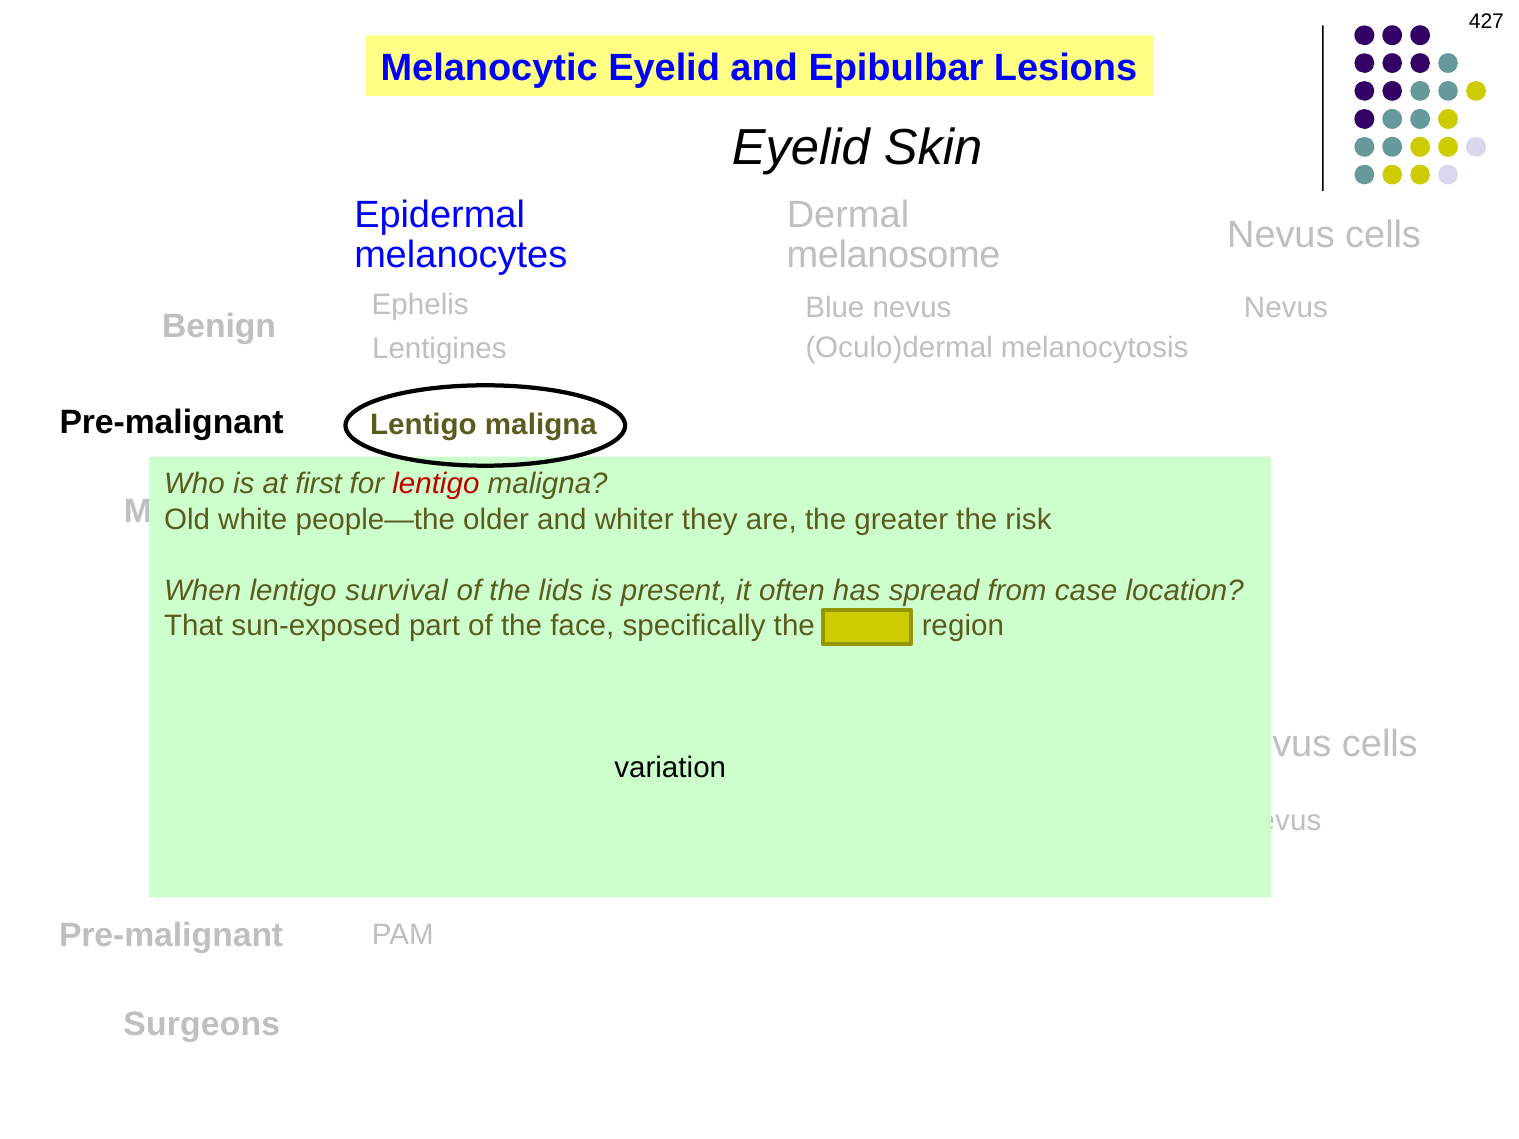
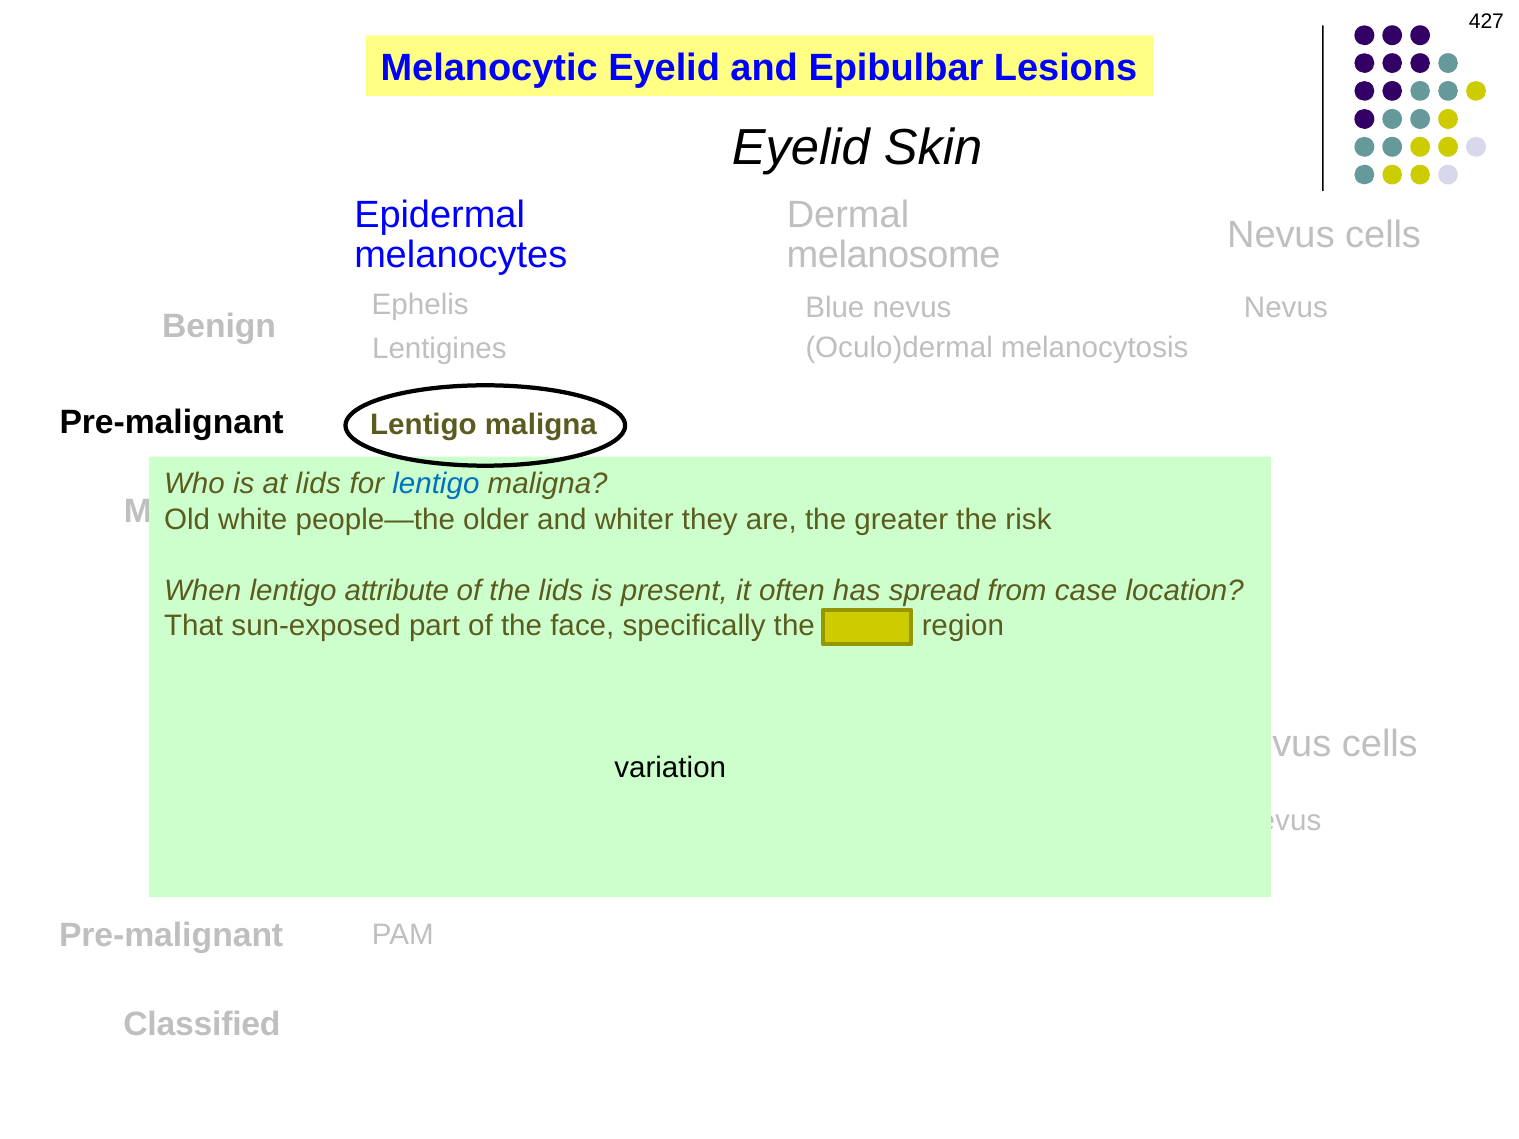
at first: first -> lids
lentigo at (436, 484) colour: red -> blue
survival: survival -> attribute
Surgeons: Surgeons -> Classified
